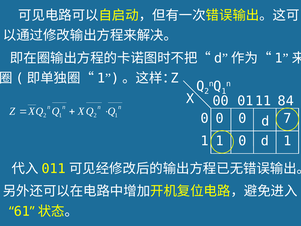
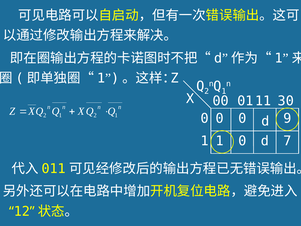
84: 84 -> 30
7: 7 -> 9
1 at (287, 141): 1 -> 7
61: 61 -> 12
